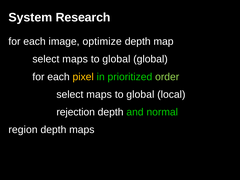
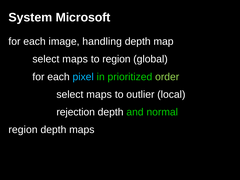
Research: Research -> Microsoft
optimize: optimize -> handling
global at (116, 59): global -> region
pixel colour: yellow -> light blue
global at (140, 94): global -> outlier
